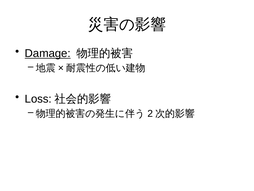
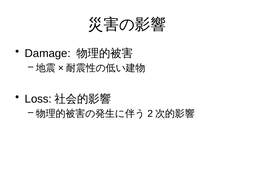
Damage underline: present -> none
